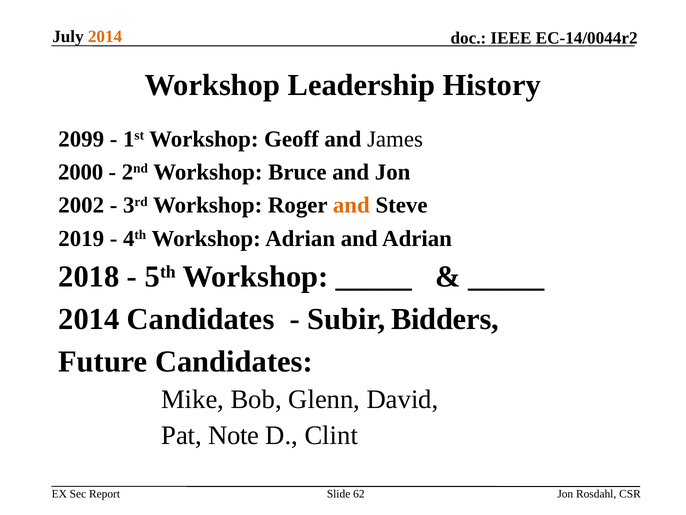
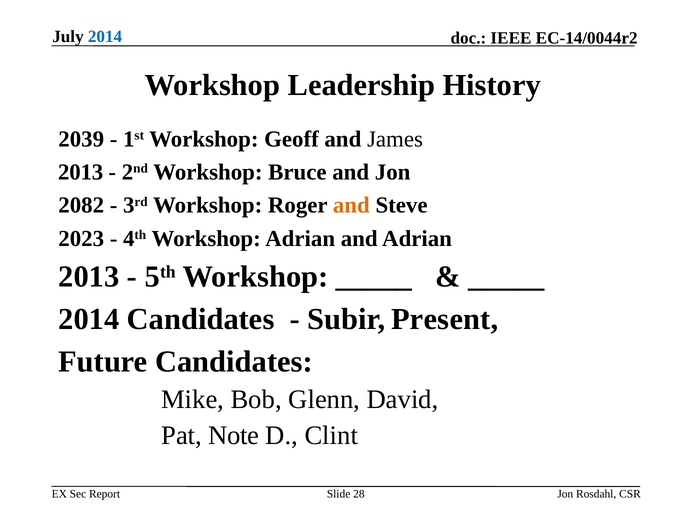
2014 at (105, 36) colour: orange -> blue
2099: 2099 -> 2039
2000 at (81, 172): 2000 -> 2013
2002: 2002 -> 2082
2019: 2019 -> 2023
2018 at (89, 277): 2018 -> 2013
Bidders: Bidders -> Present
62: 62 -> 28
